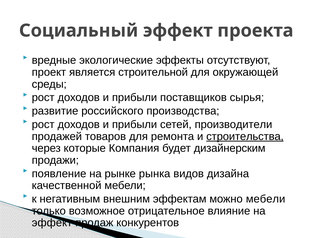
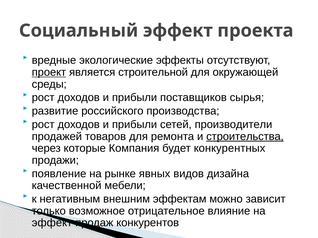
проект underline: none -> present
дизайнерским: дизайнерским -> конкурентных
рынка: рынка -> явных
можно мебели: мебели -> зависит
